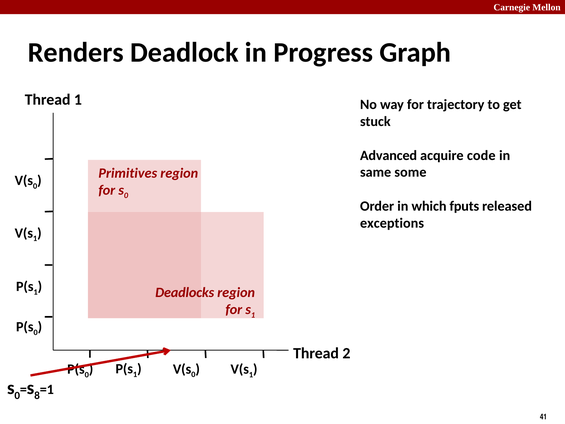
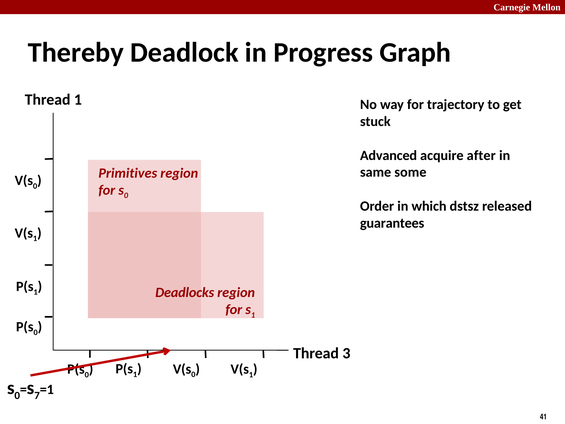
Renders: Renders -> Thereby
code: code -> after
fputs: fputs -> dstsz
exceptions: exceptions -> guarantees
2: 2 -> 3
8: 8 -> 7
